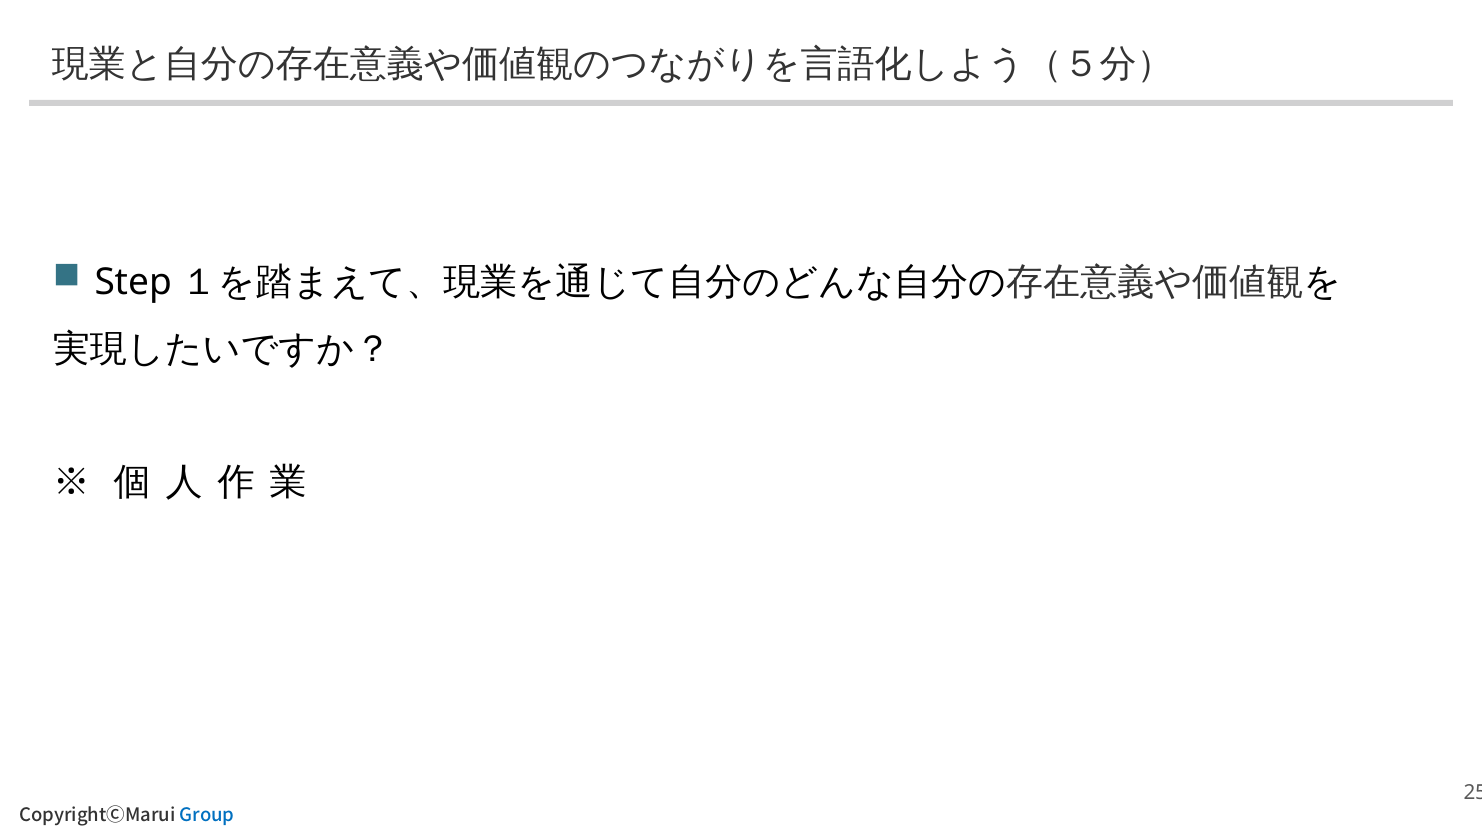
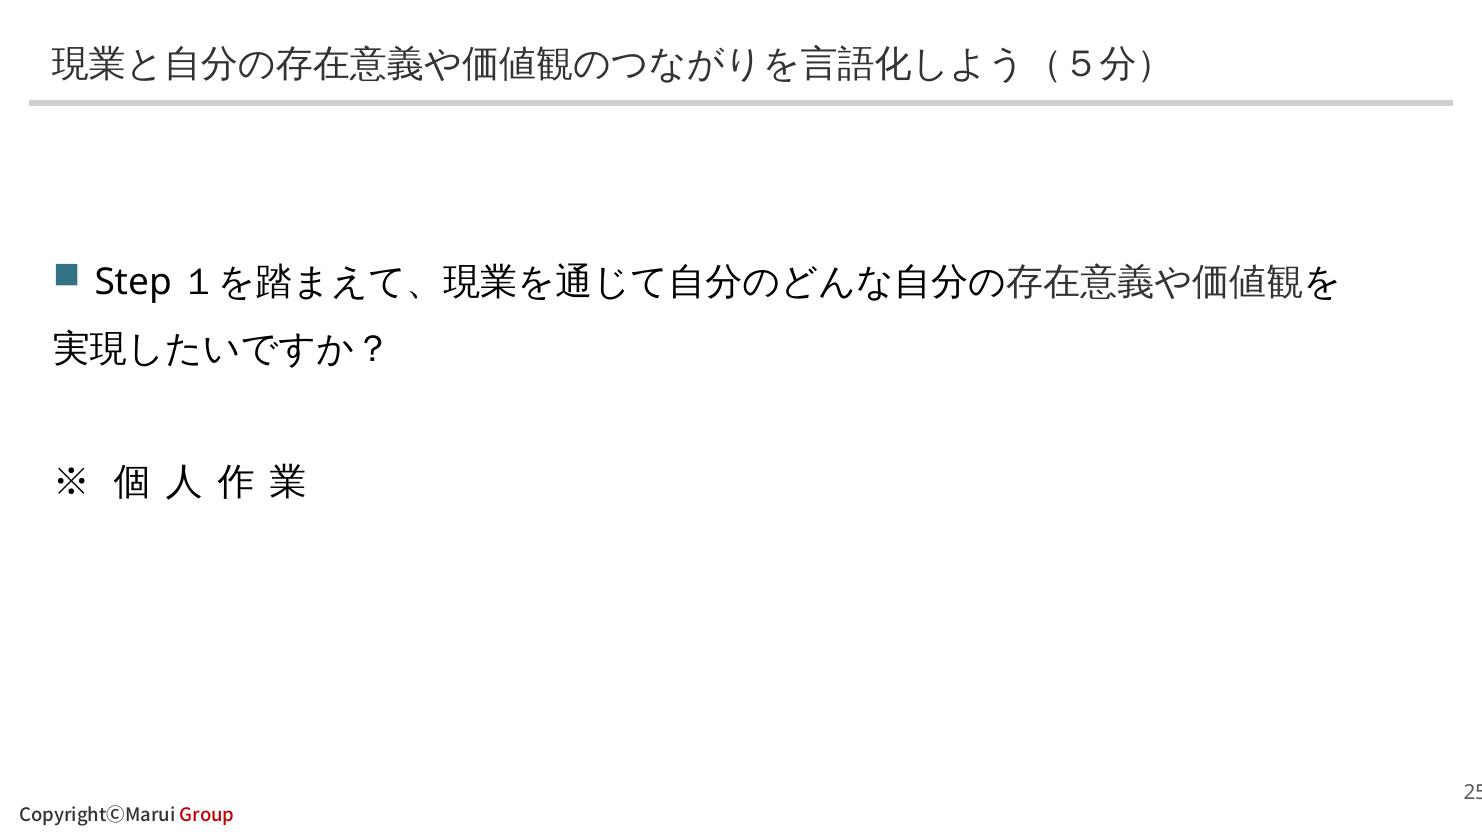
Group colour: blue -> red
